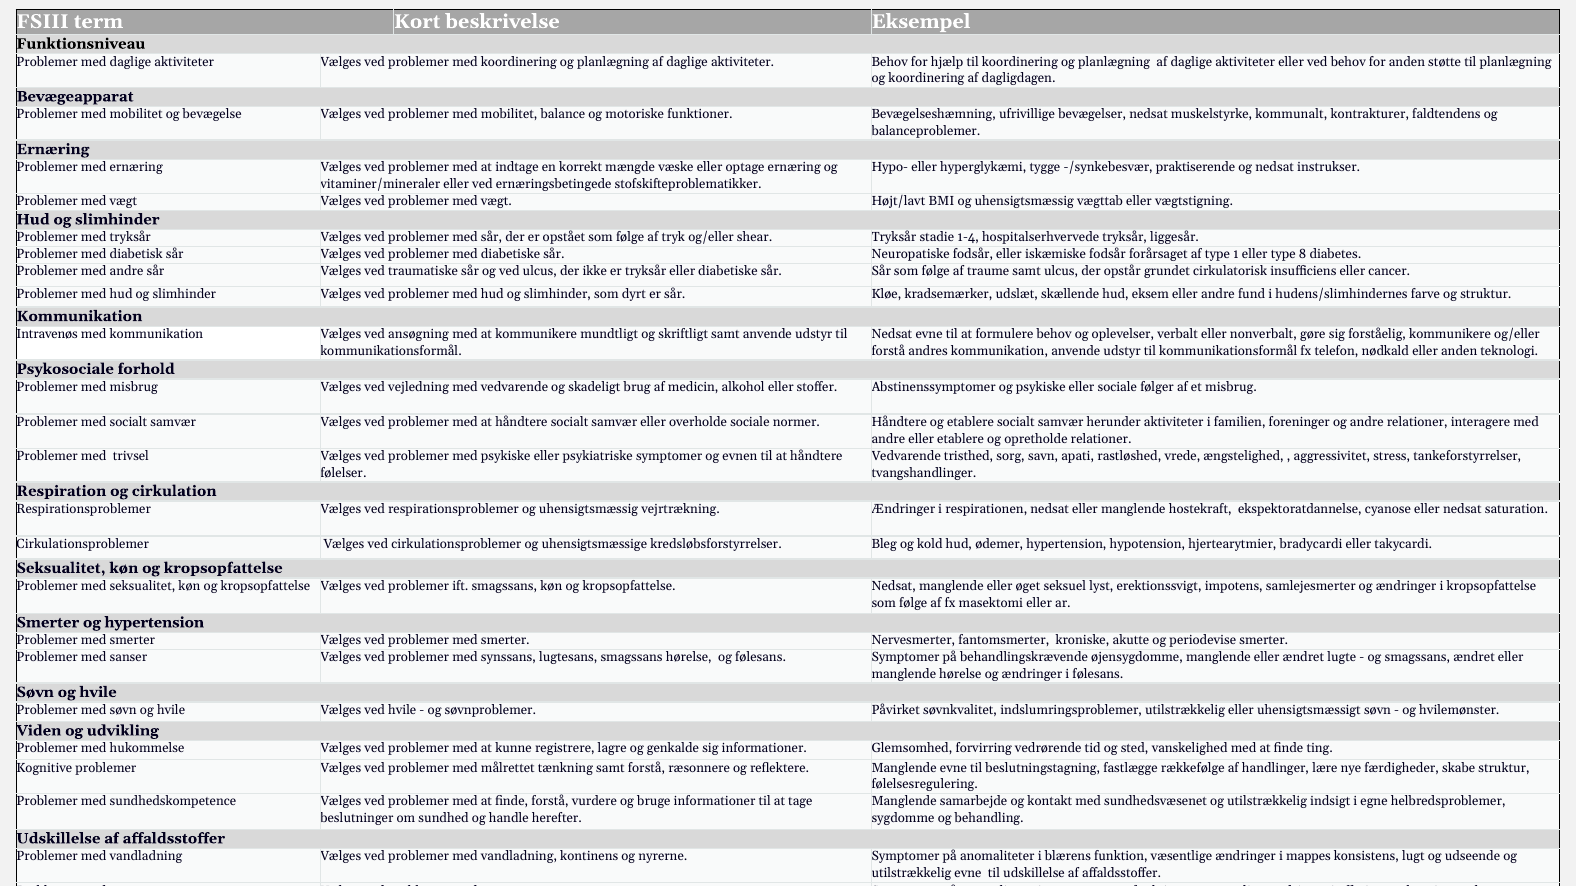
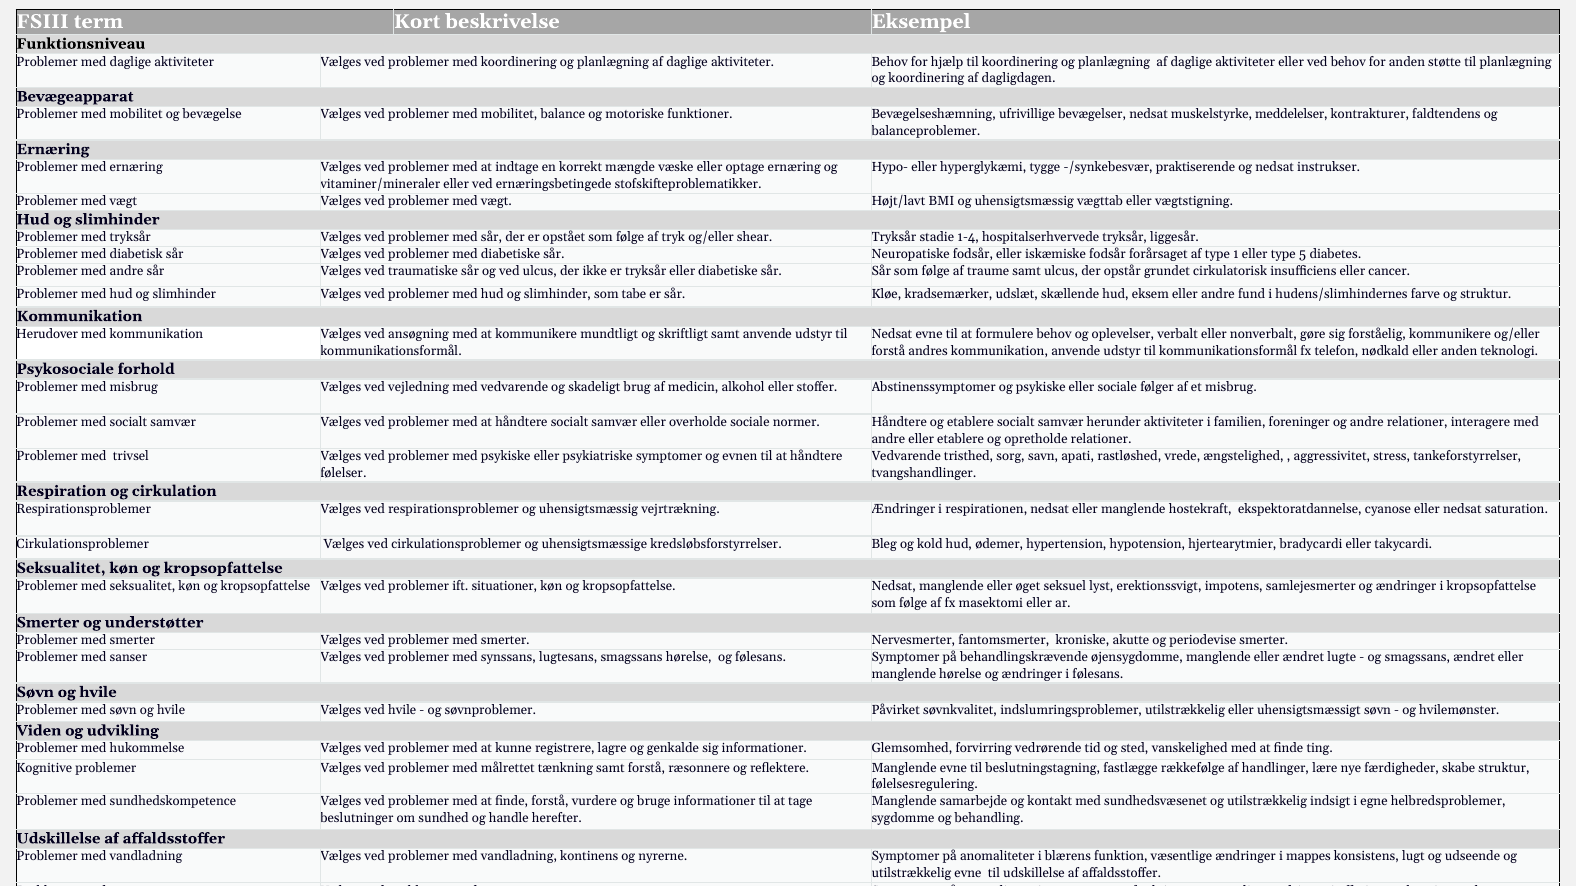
kommunalt: kommunalt -> meddelelser
8: 8 -> 5
dyrt: dyrt -> tabe
Intravenøs: Intravenøs -> Herudover
ift smagssans: smagssans -> situationer
og hypertension: hypertension -> understøtter
